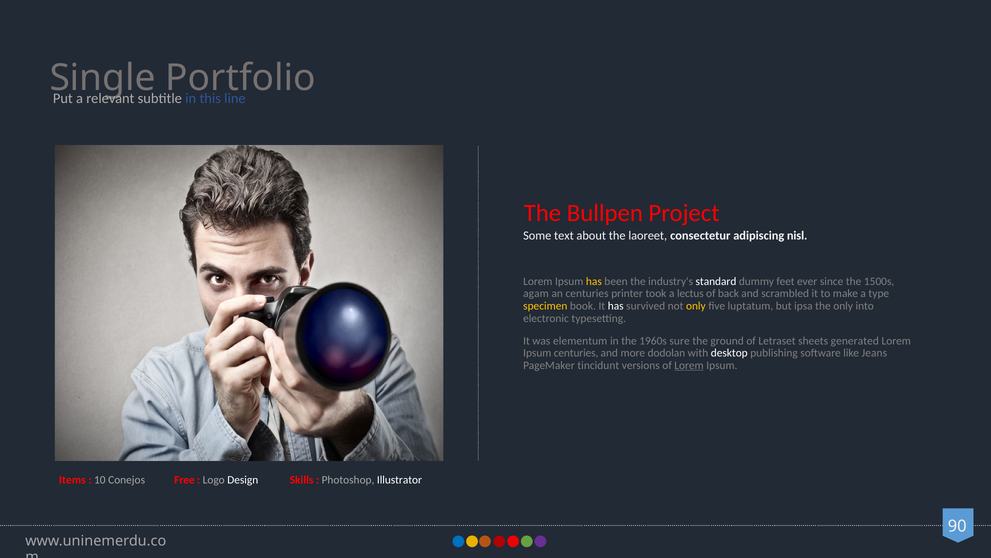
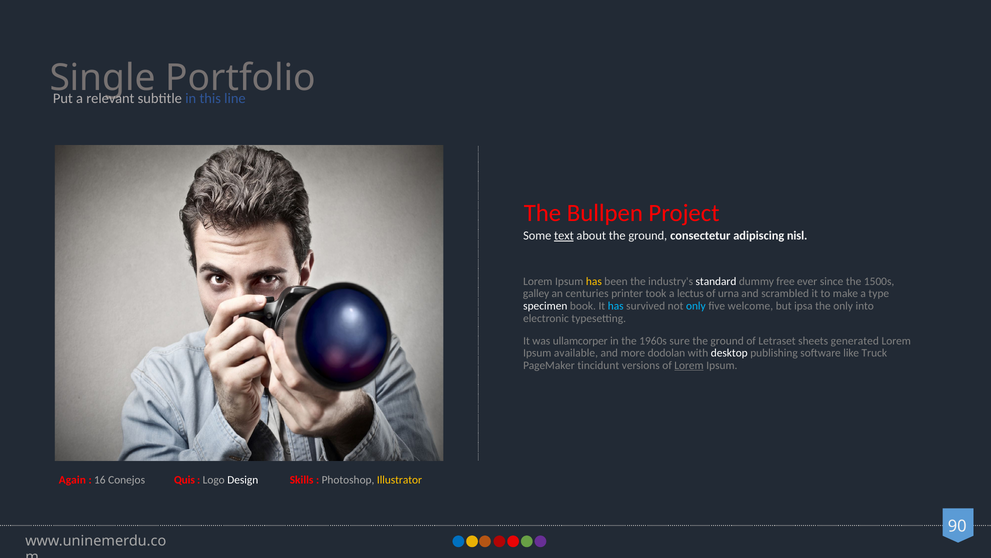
text underline: none -> present
about the laoreet: laoreet -> ground
feet: feet -> free
agam: agam -> galley
back: back -> urna
specimen colour: yellow -> white
has at (616, 306) colour: white -> light blue
only at (696, 306) colour: yellow -> light blue
luptatum: luptatum -> welcome
elementum: elementum -> ullamcorper
Ipsum centuries: centuries -> available
Jeans: Jeans -> Truck
Items: Items -> Again
10: 10 -> 16
Free: Free -> Quis
Illustrator colour: white -> yellow
